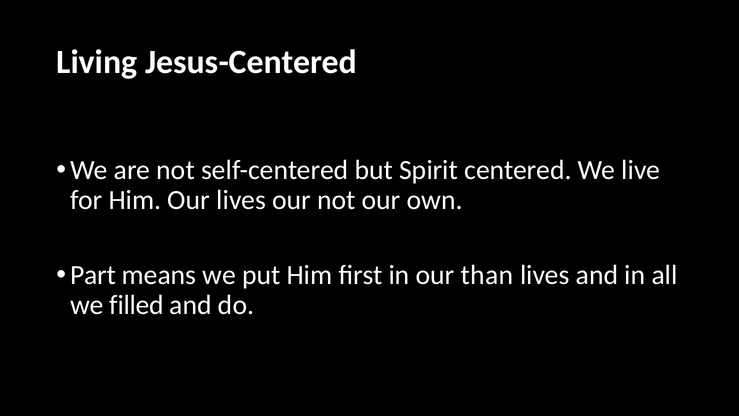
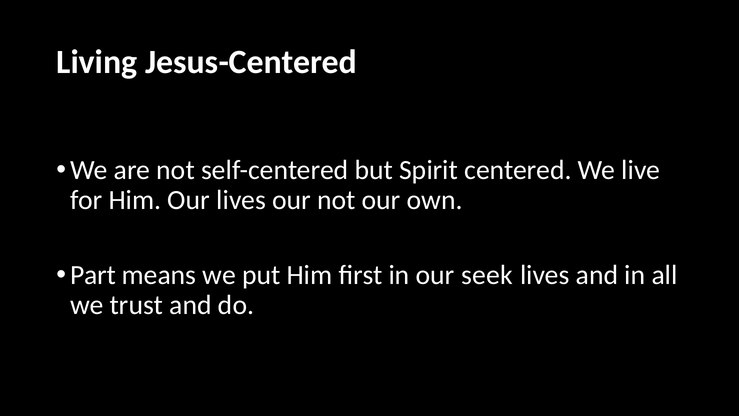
than: than -> seek
filled: filled -> trust
